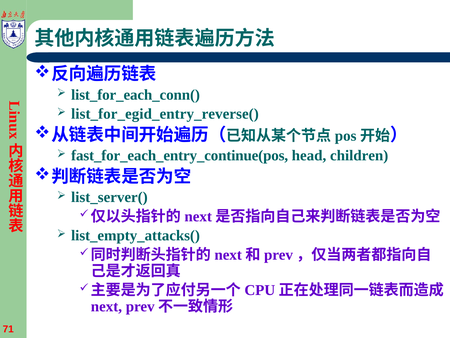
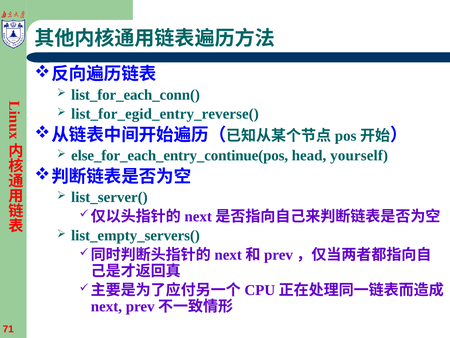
fast_for_each_entry_continue(pos: fast_for_each_entry_continue(pos -> else_for_each_entry_continue(pos
children: children -> yourself
list_empty_attacks(: list_empty_attacks( -> list_empty_servers(
